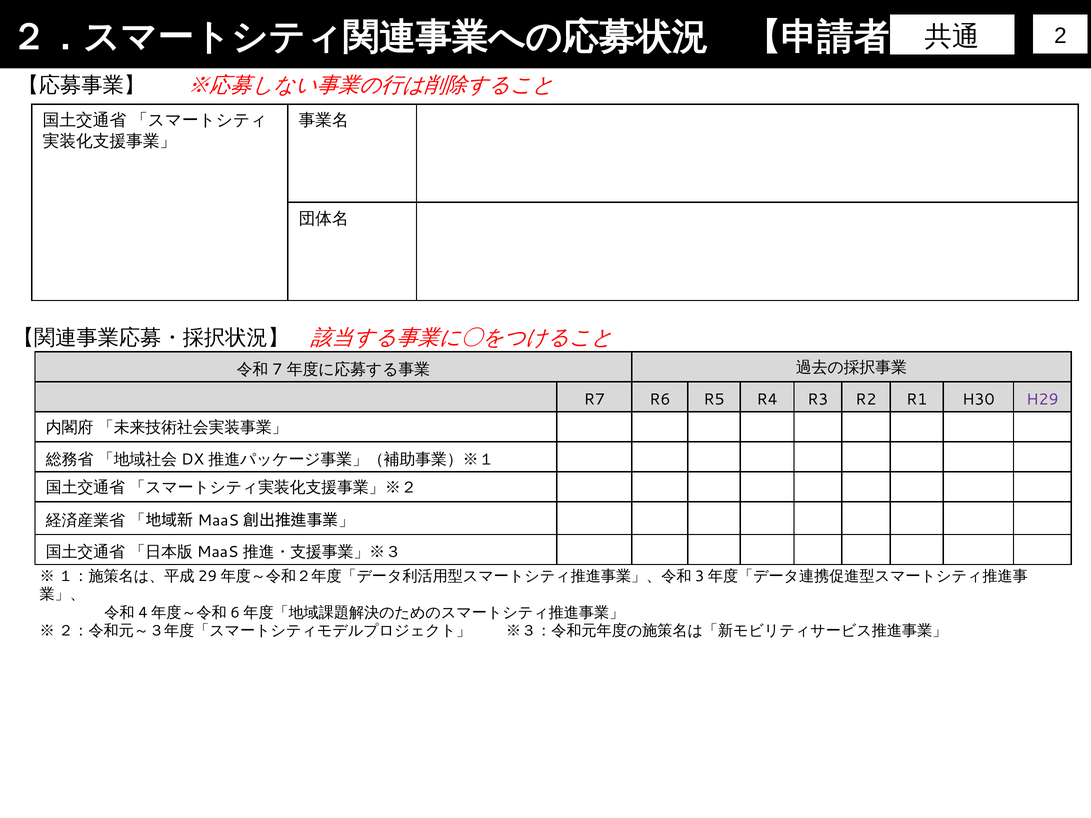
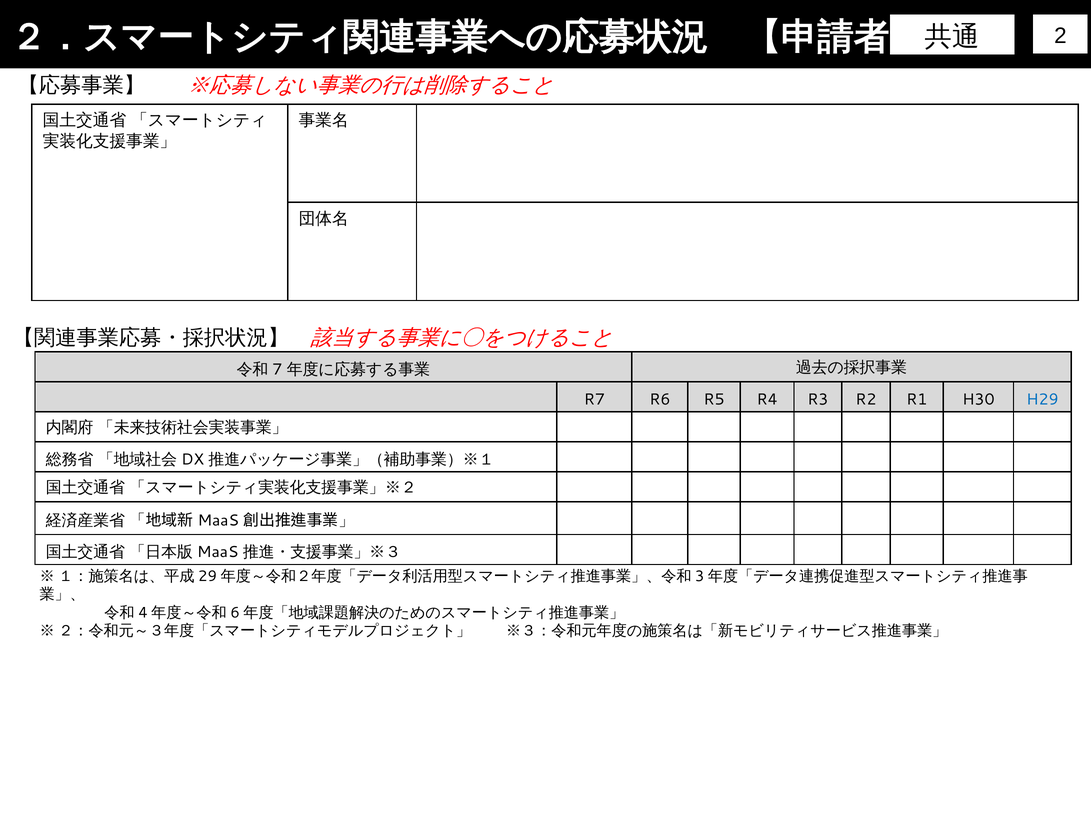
H29 colour: purple -> blue
